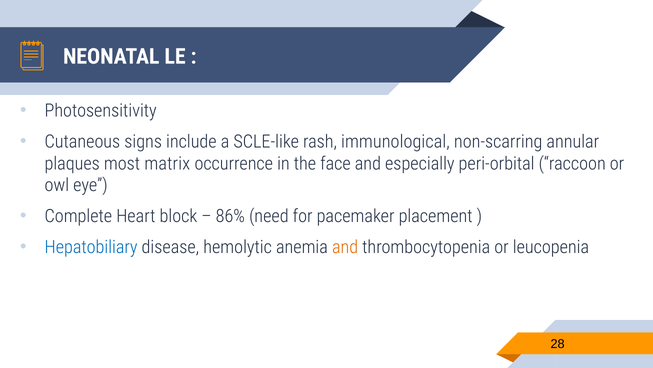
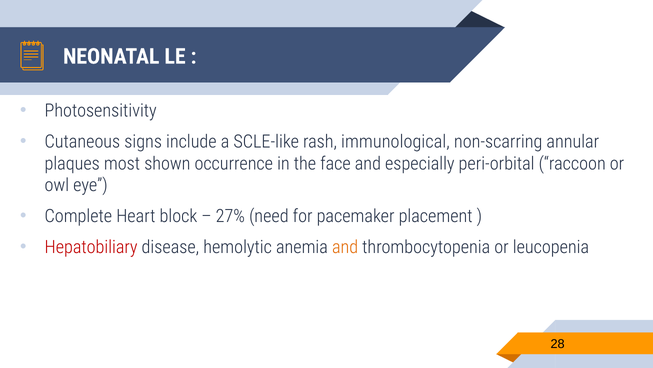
matrix: matrix -> shown
86%: 86% -> 27%
Hepatobiliary colour: blue -> red
